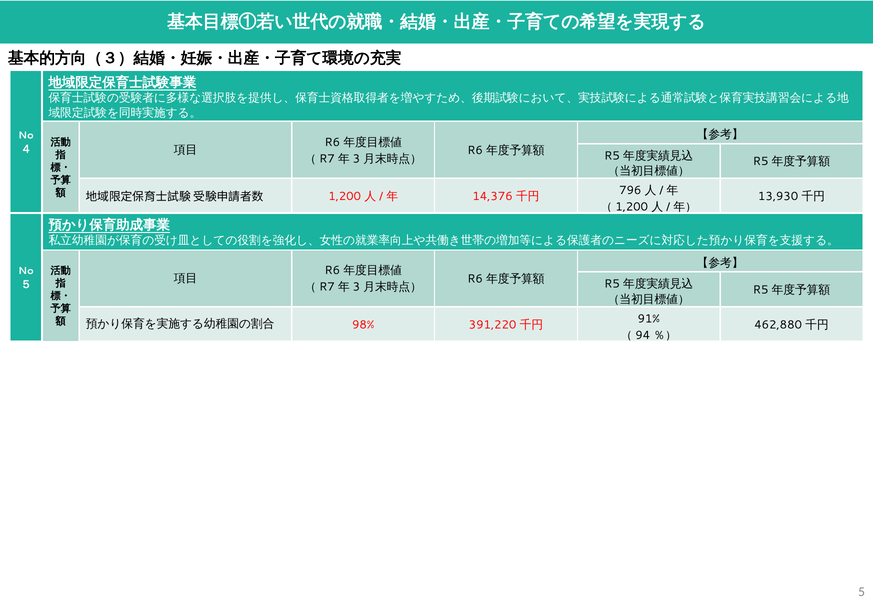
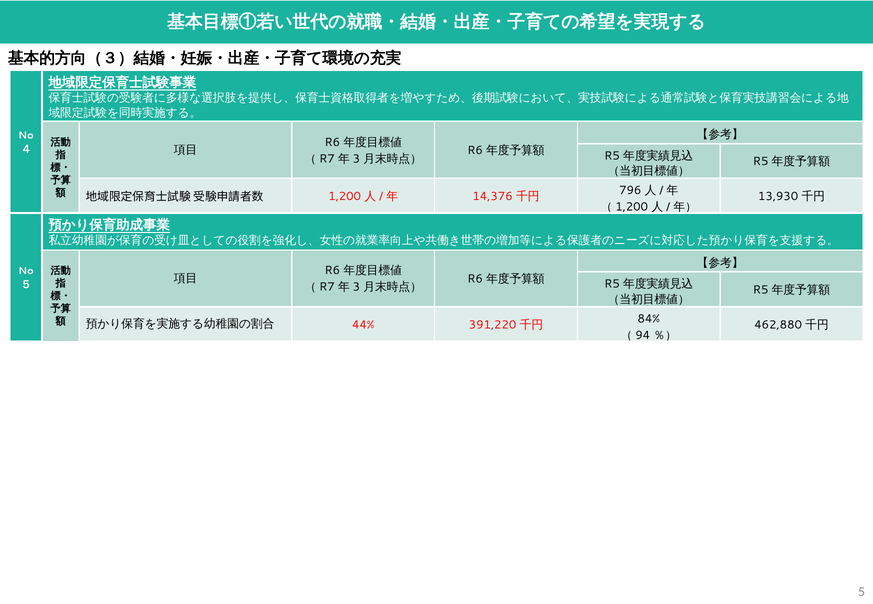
91%: 91% -> 84%
98%: 98% -> 44%
